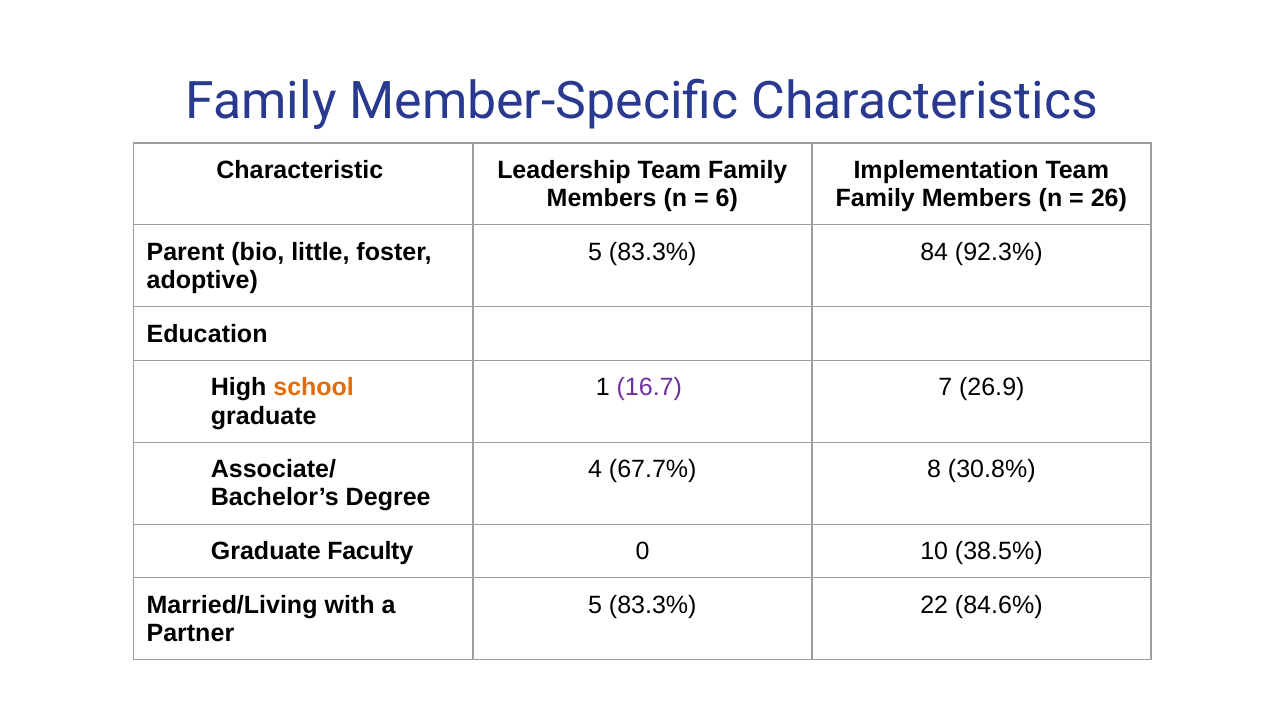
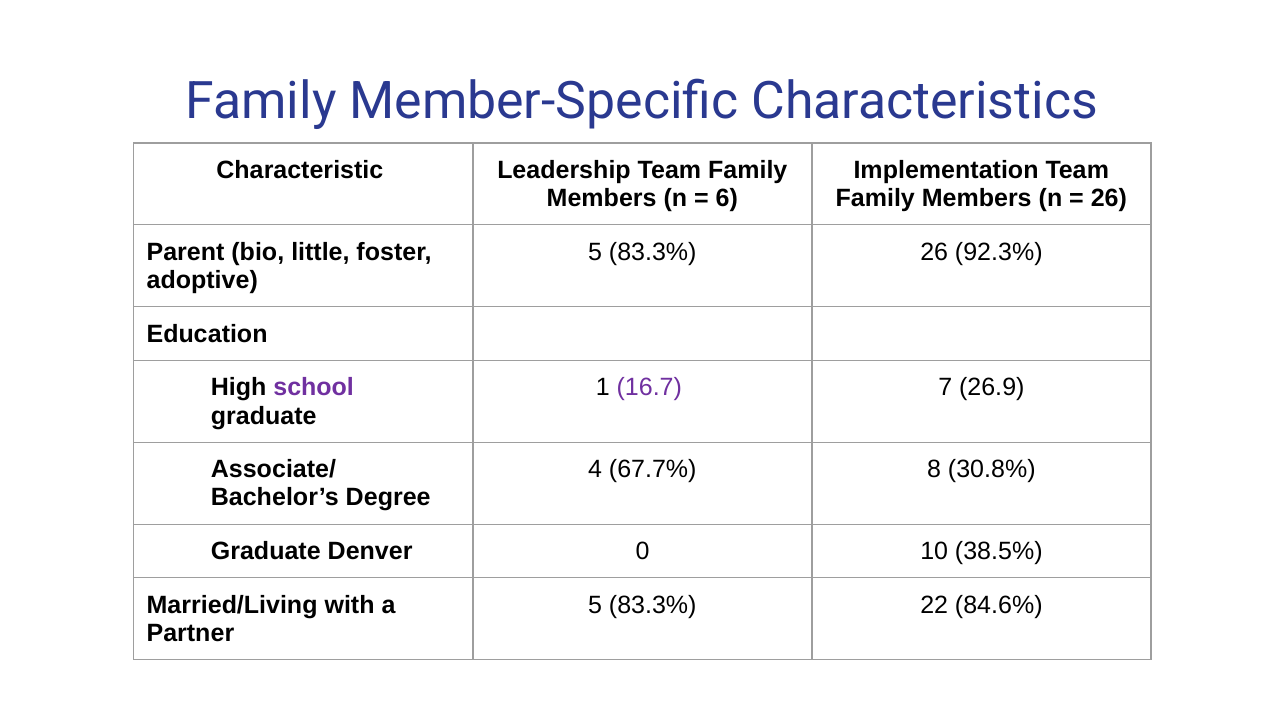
83.3% 84: 84 -> 26
school colour: orange -> purple
Faculty: Faculty -> Denver
